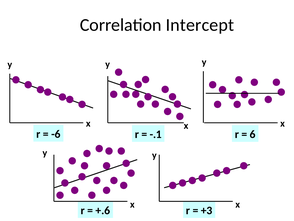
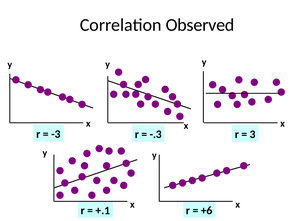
Intercept: Intercept -> Observed
-6: -6 -> -3
-.1: -.1 -> -.3
6: 6 -> 3
+.6: +.6 -> +.1
+3: +3 -> +6
